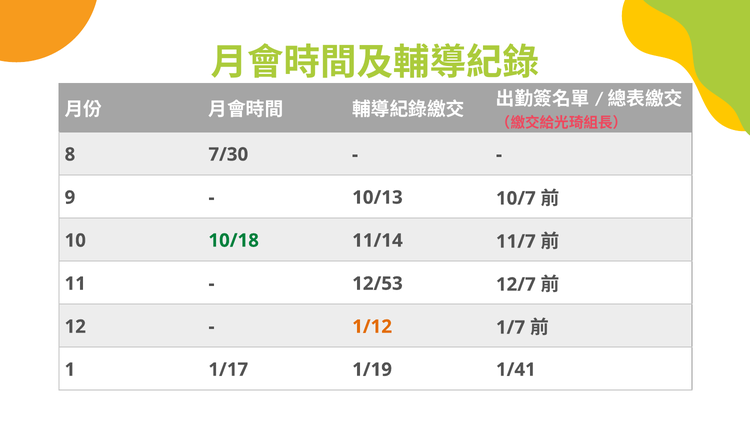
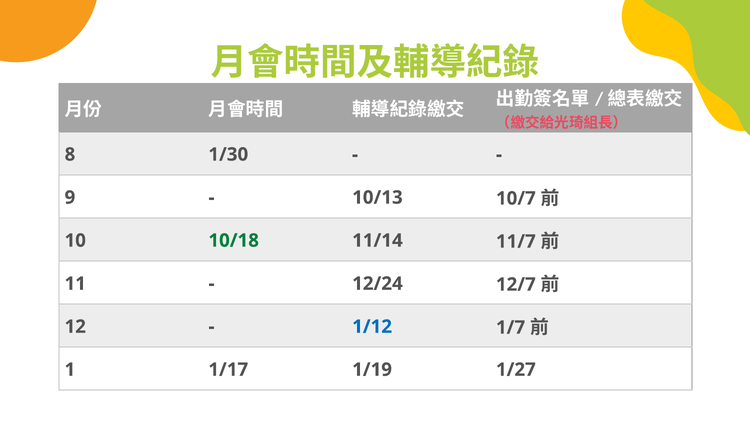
7/30: 7/30 -> 1/30
12/53: 12/53 -> 12/24
1/12 colour: orange -> blue
1/41: 1/41 -> 1/27
